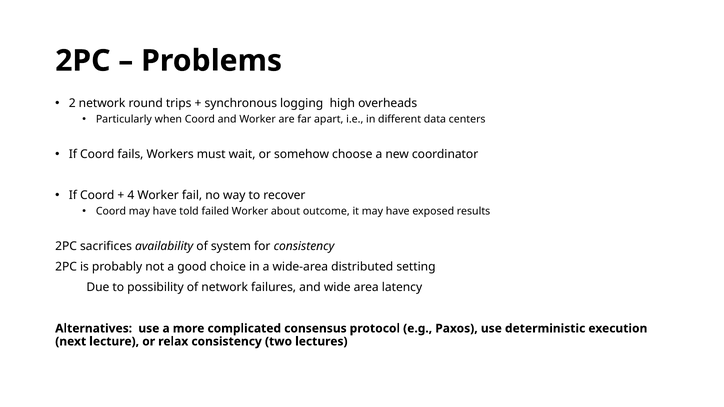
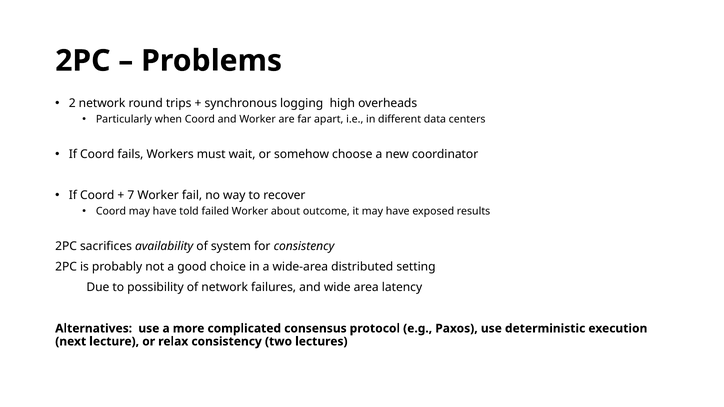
4: 4 -> 7
